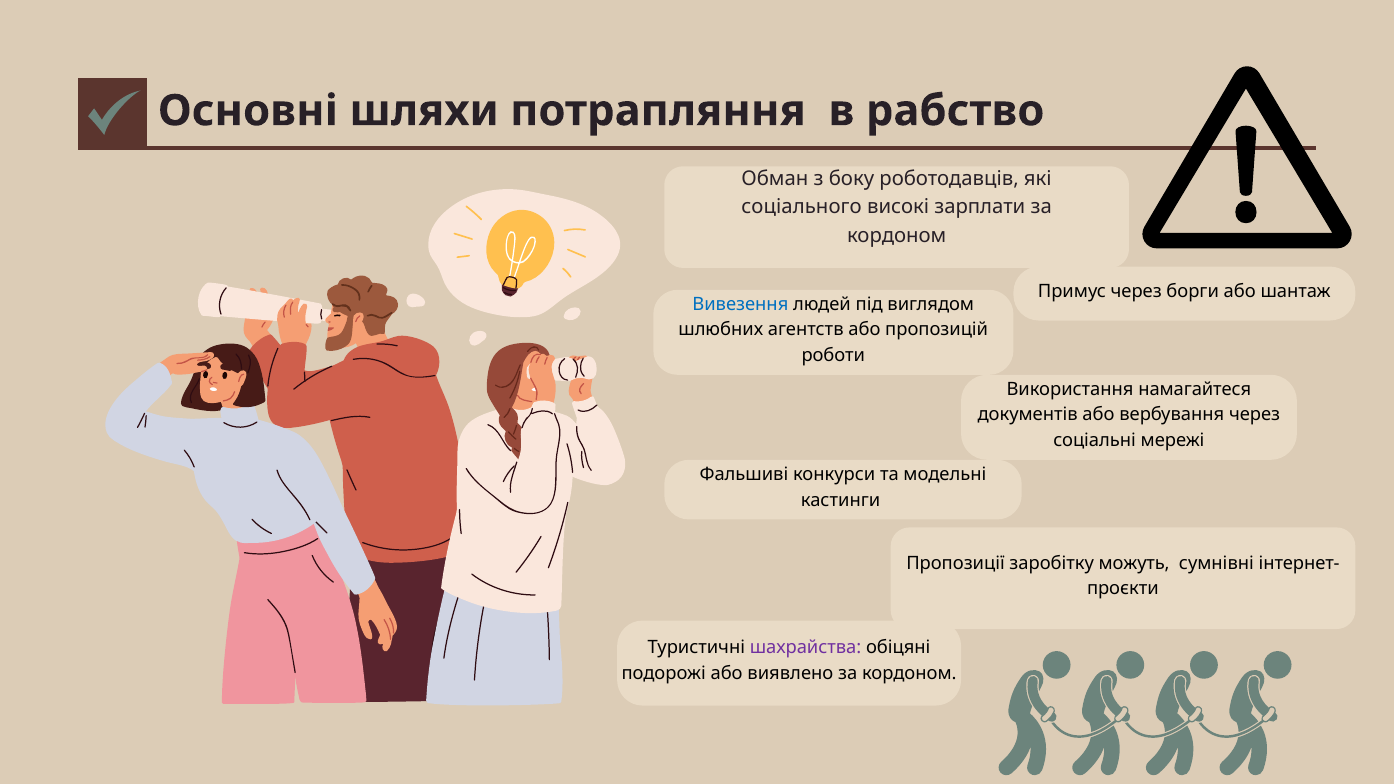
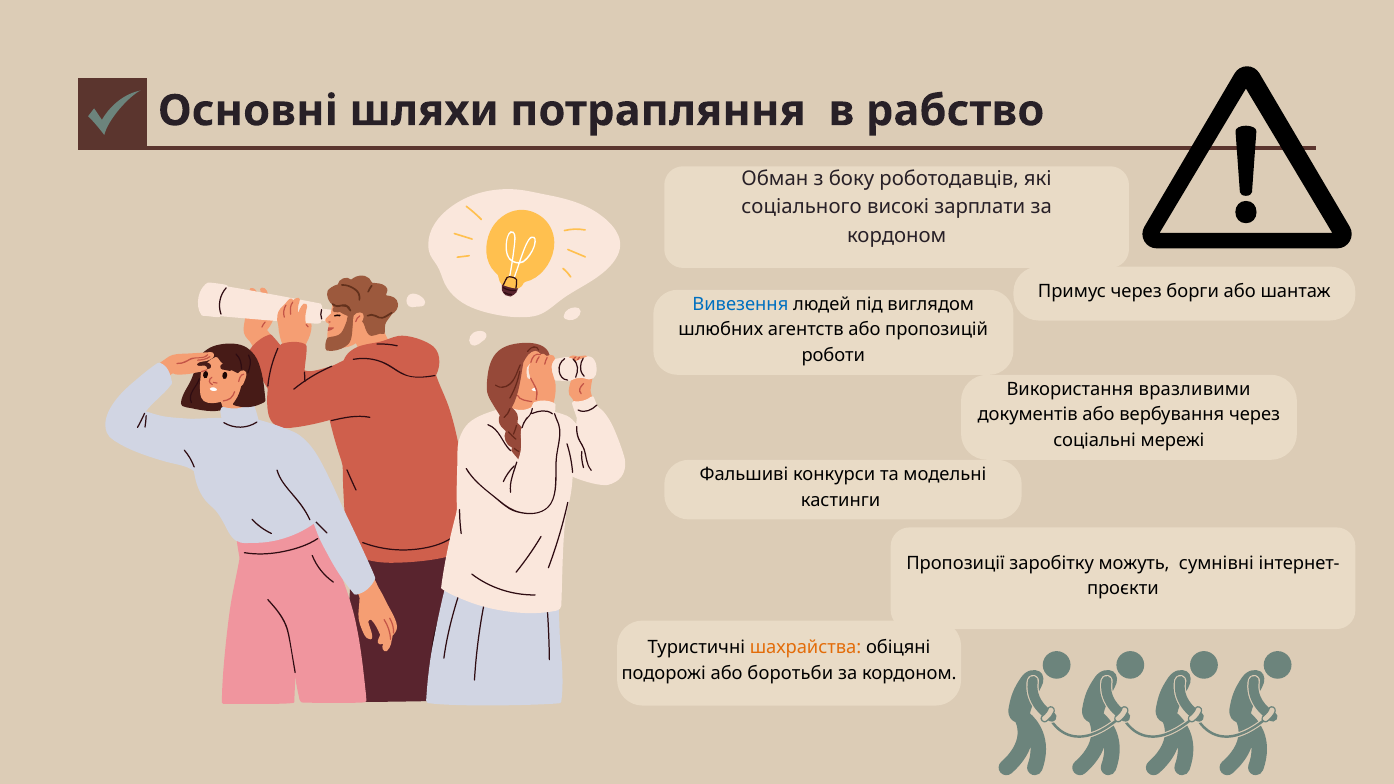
намагайтеся: намагайтеся -> вразливими
шахрайства colour: purple -> orange
виявлено: виявлено -> боротьби
